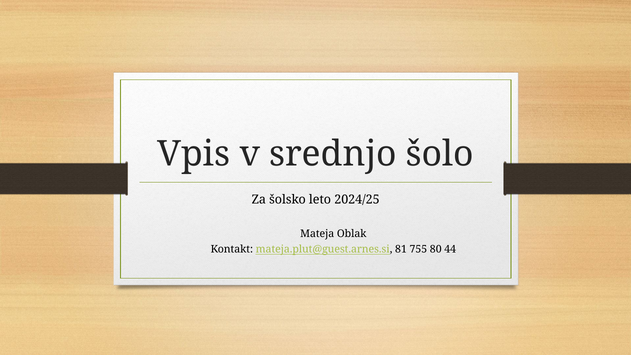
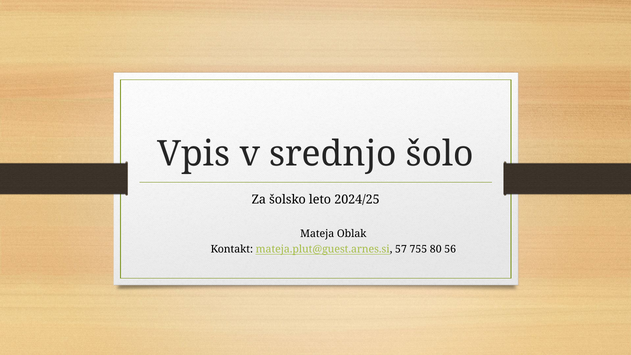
81: 81 -> 57
44: 44 -> 56
